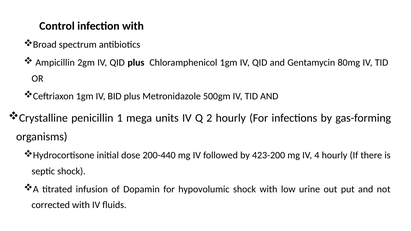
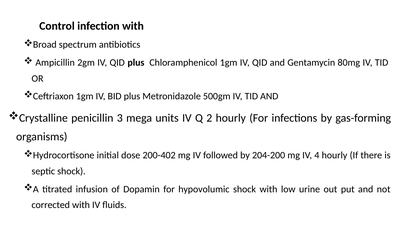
1: 1 -> 3
200-440: 200-440 -> 200-402
423-200: 423-200 -> 204-200
